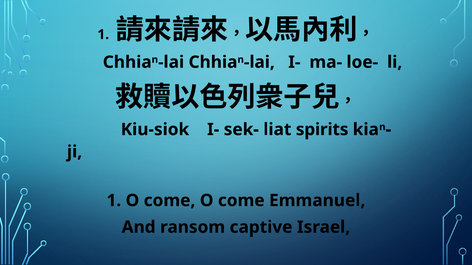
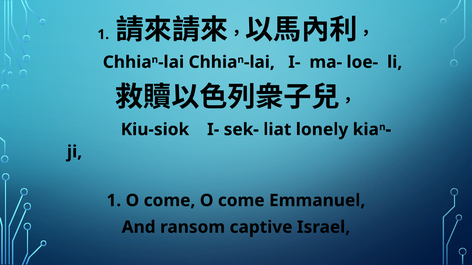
spirits: spirits -> lonely
